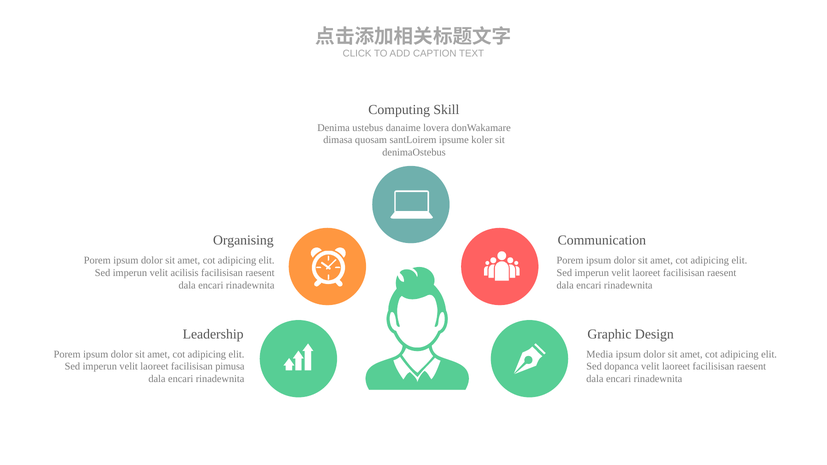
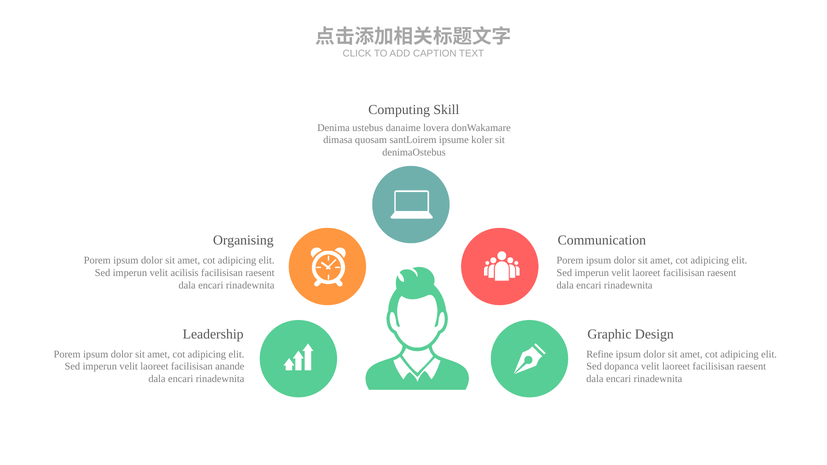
Media: Media -> Refine
pimusa: pimusa -> anande
